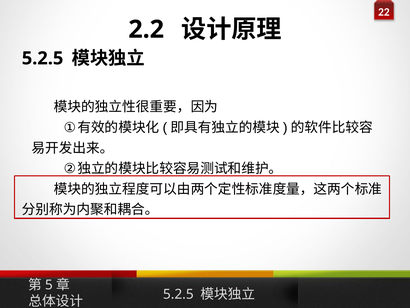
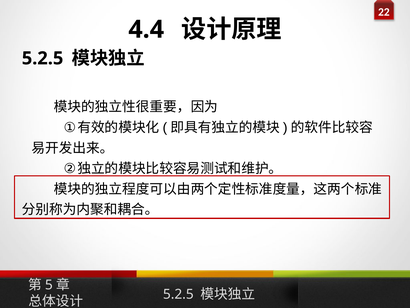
2.2: 2.2 -> 4.4
